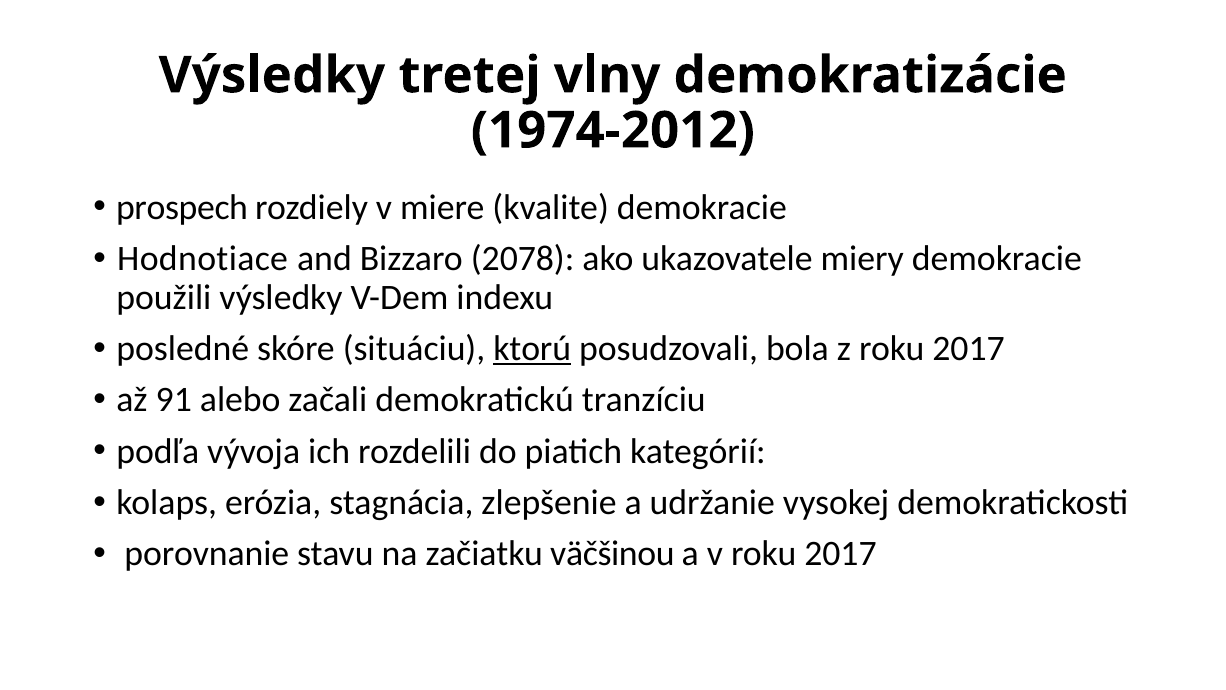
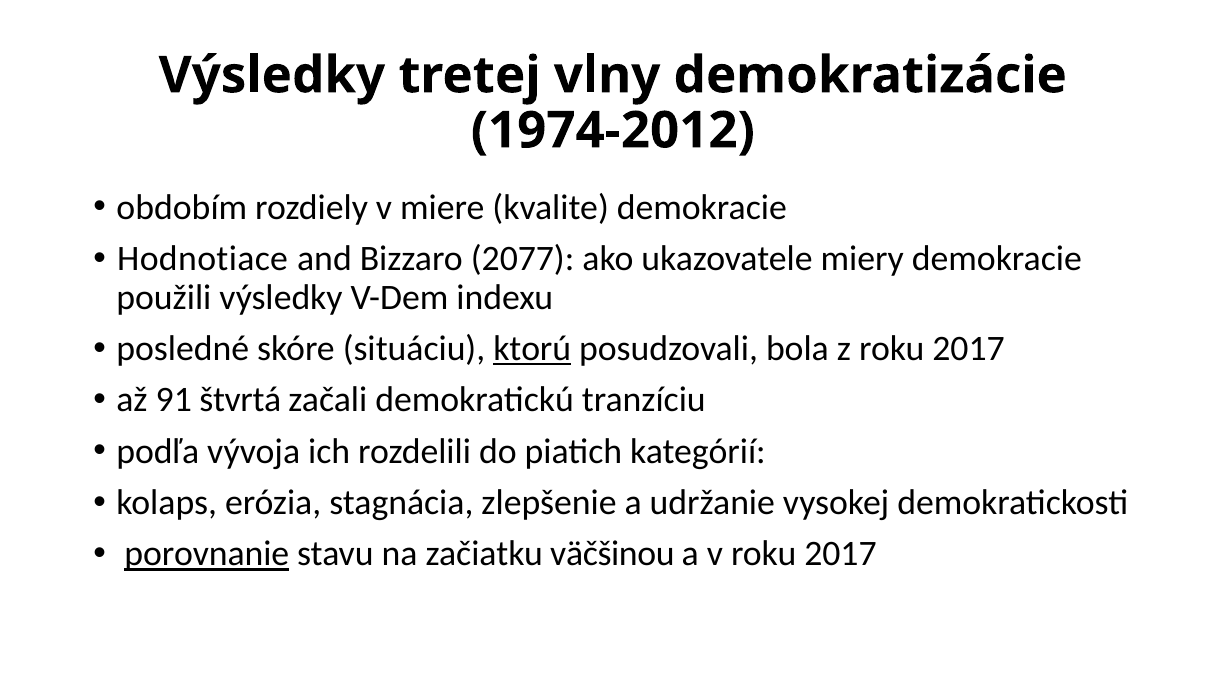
prospech: prospech -> obdobím
2078: 2078 -> 2077
alebo: alebo -> štvrtá
porovnanie underline: none -> present
